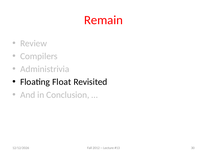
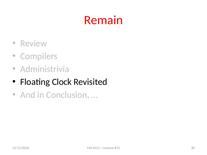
Float: Float -> Clock
